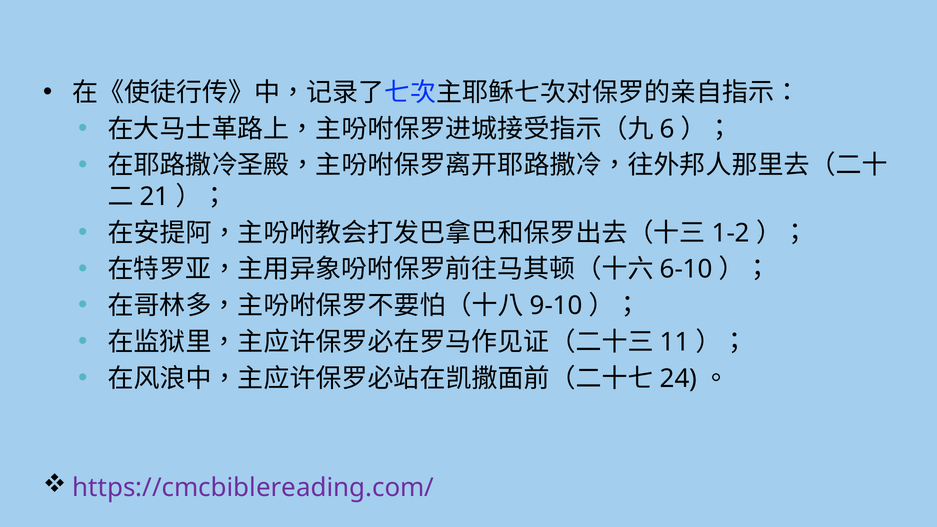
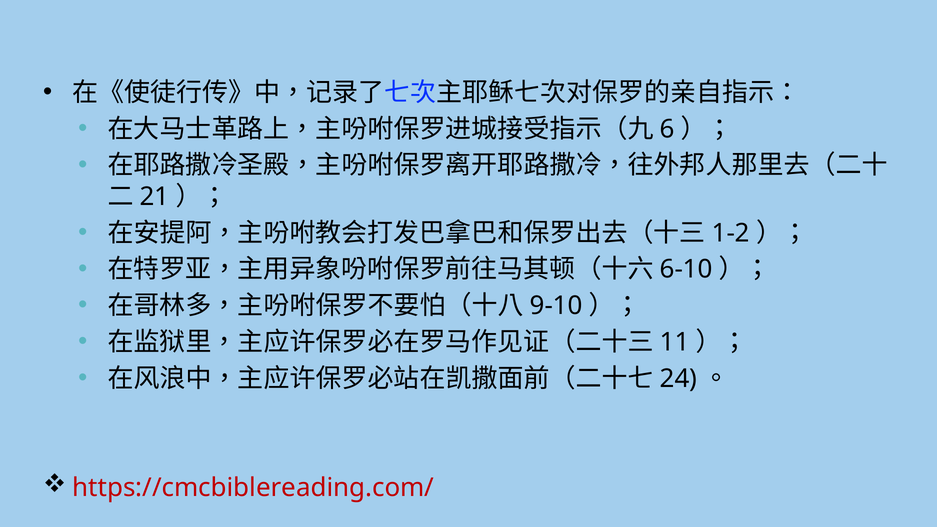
https://cmcbiblereading.com/ colour: purple -> red
